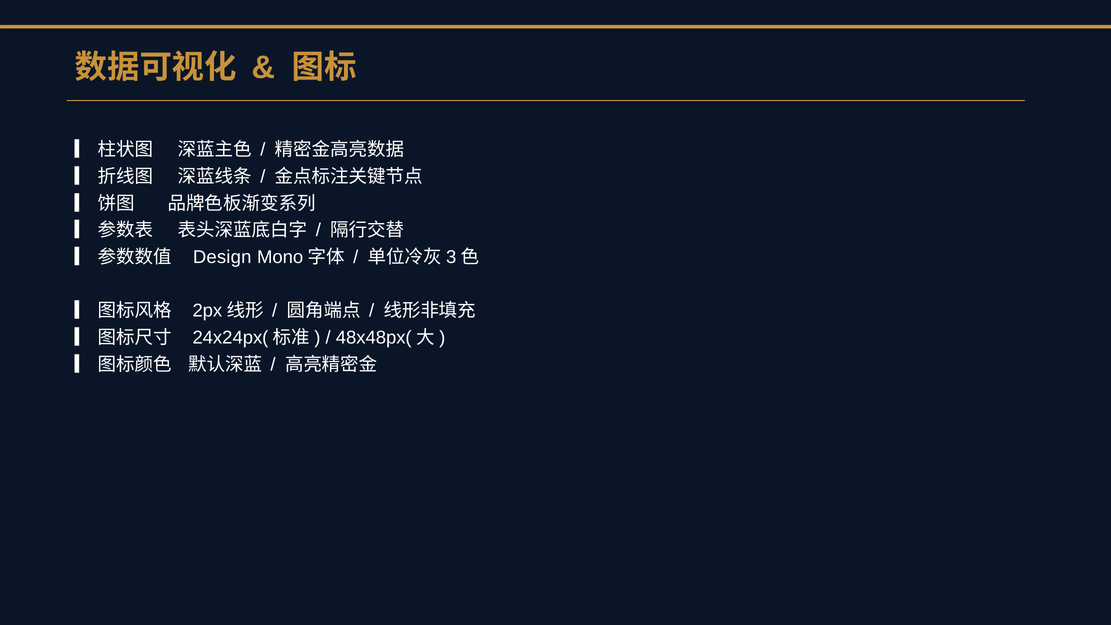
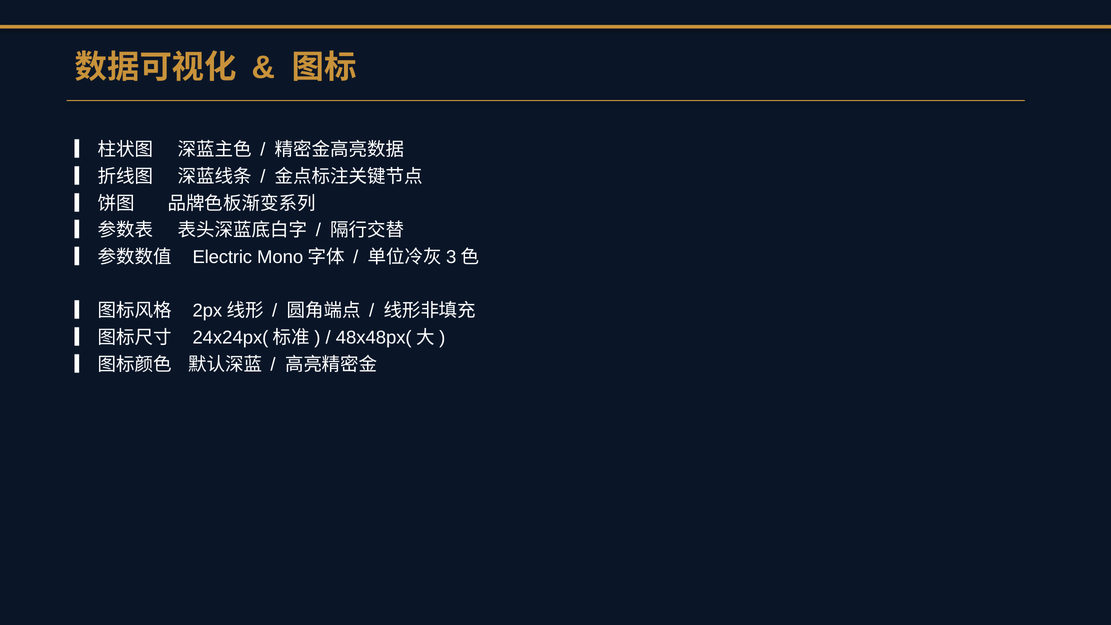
Design: Design -> Electric
